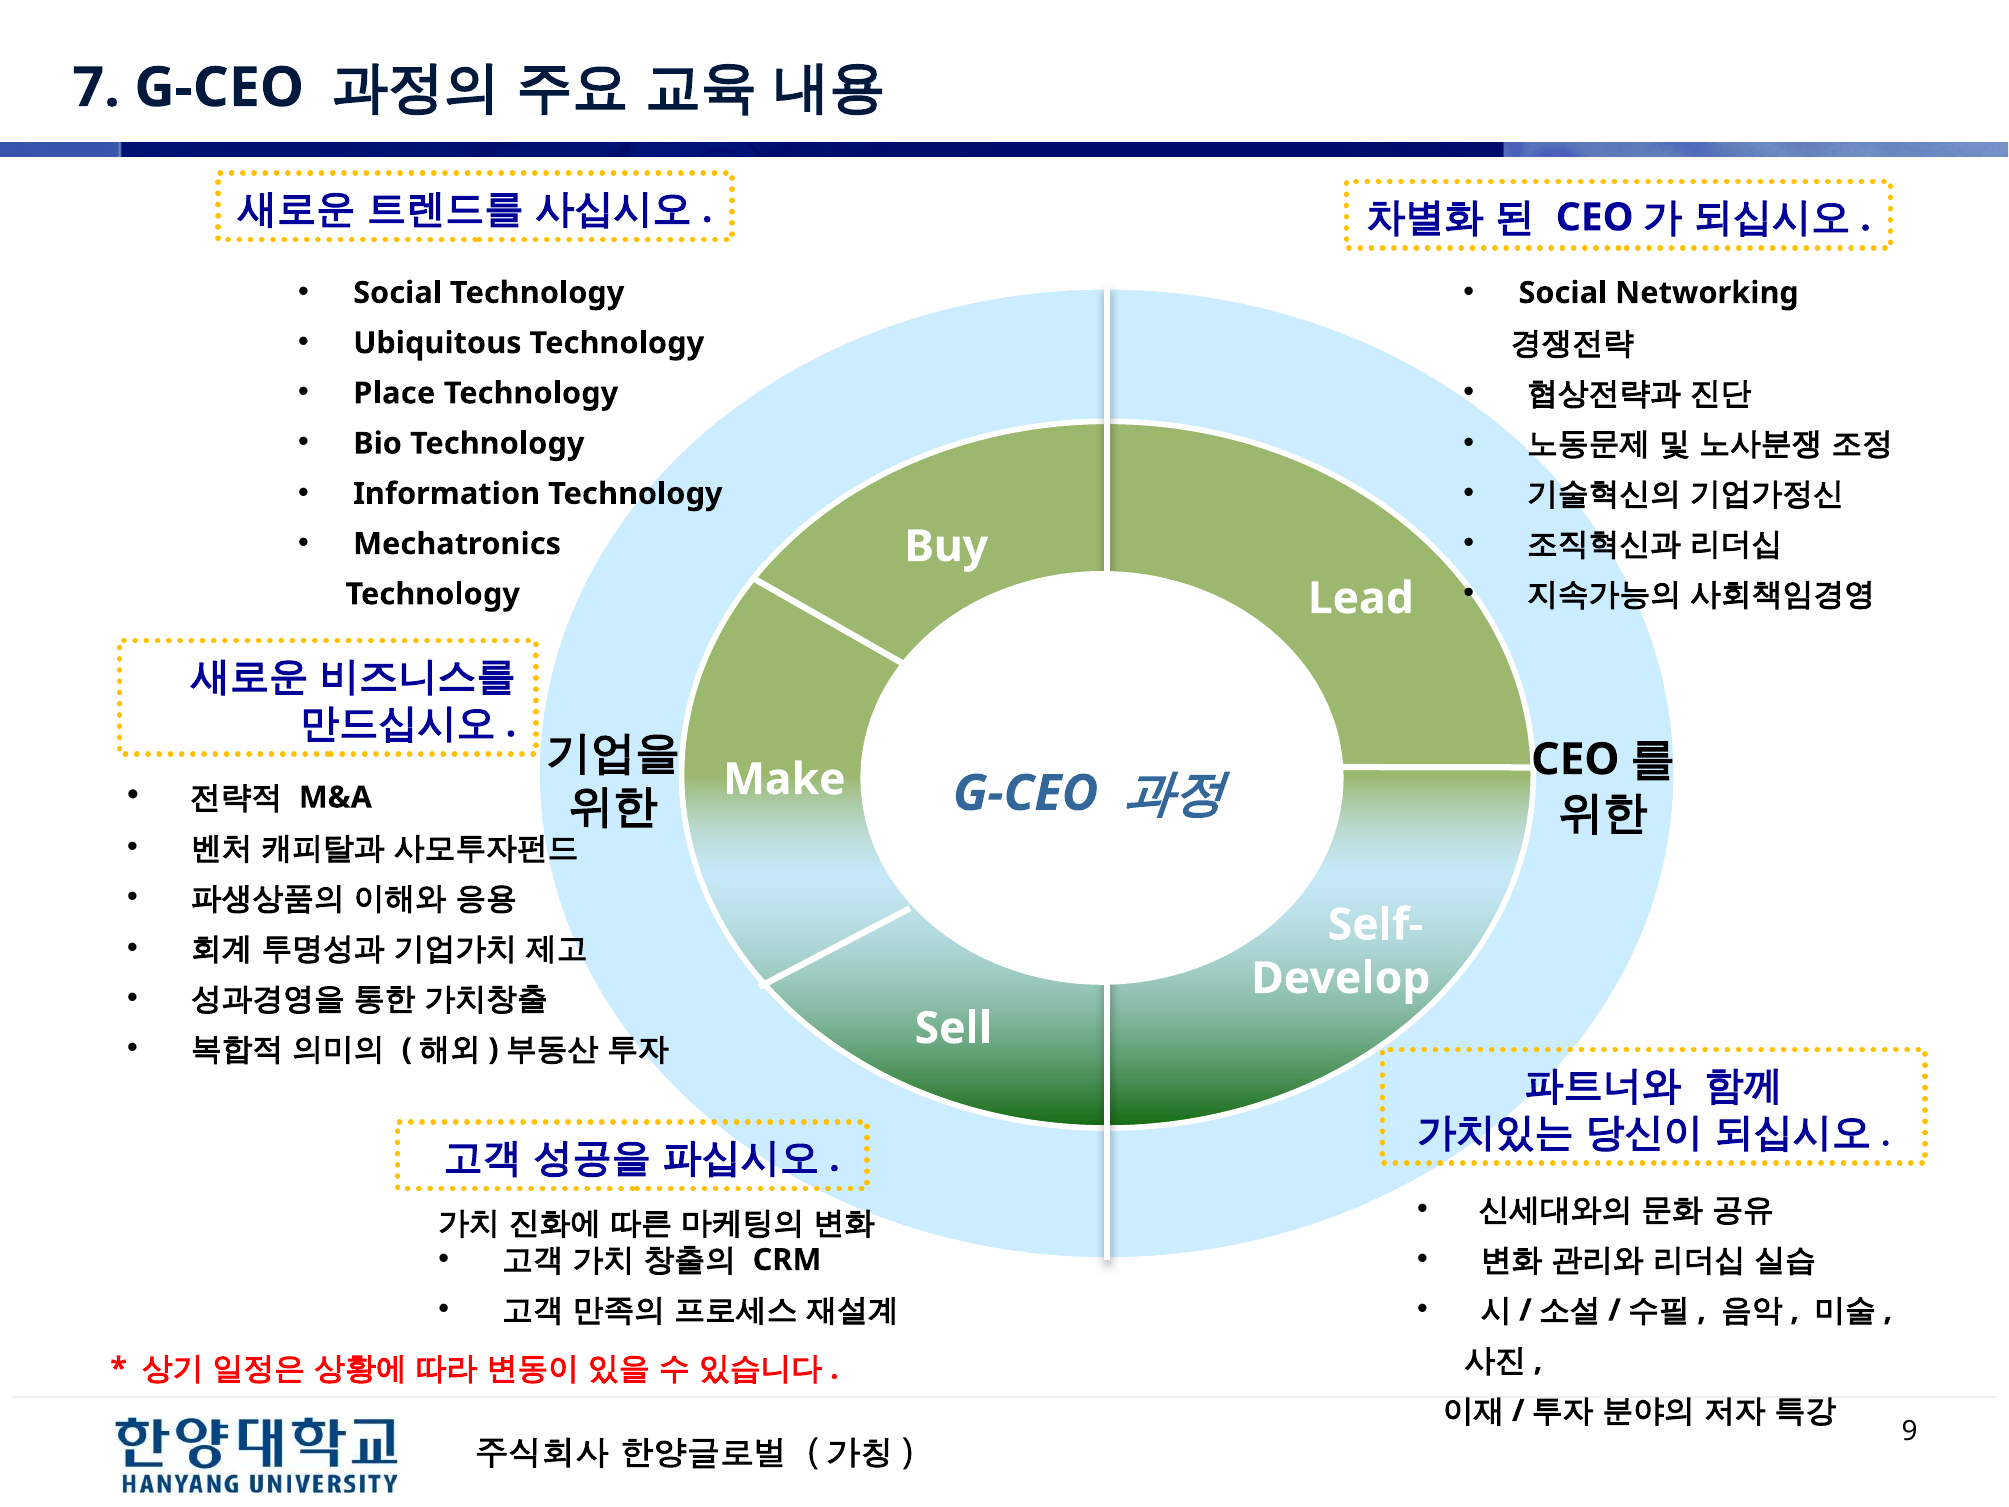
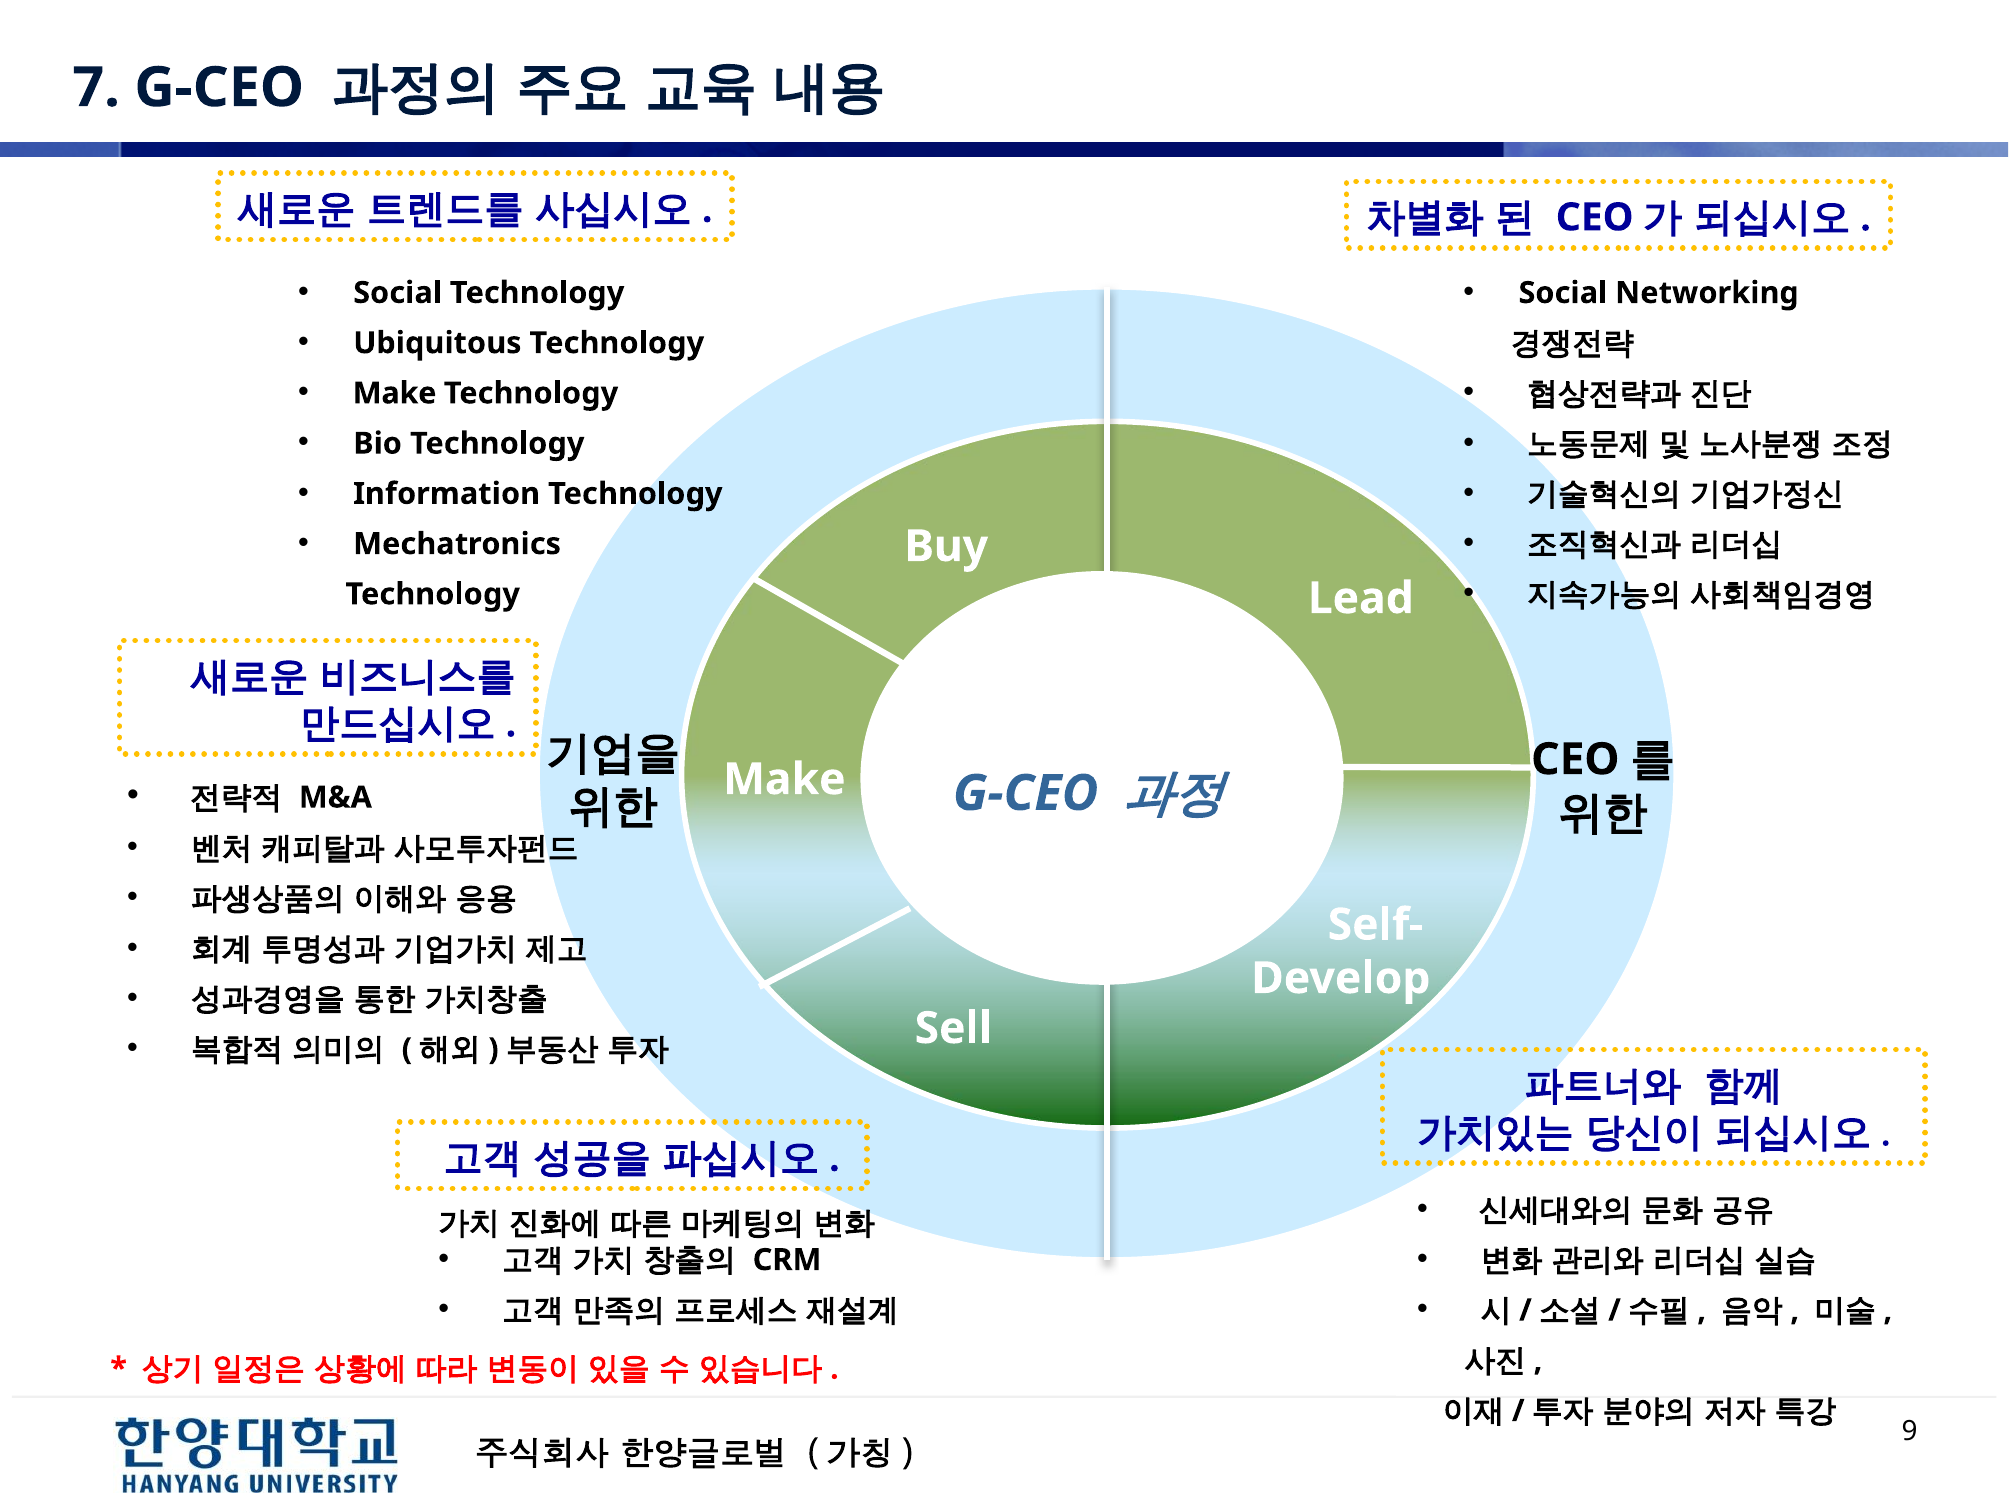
Place at (394, 393): Place -> Make
